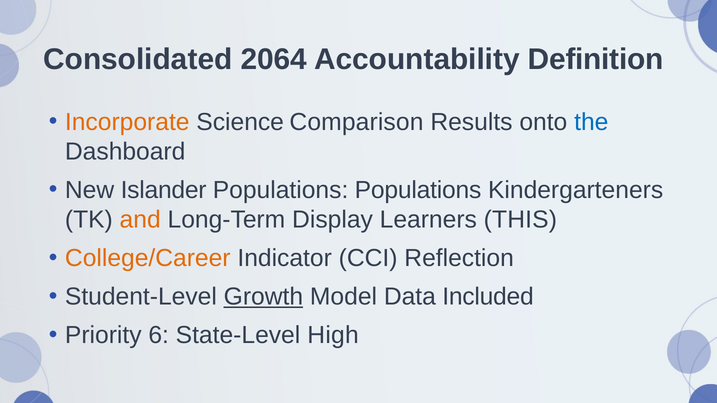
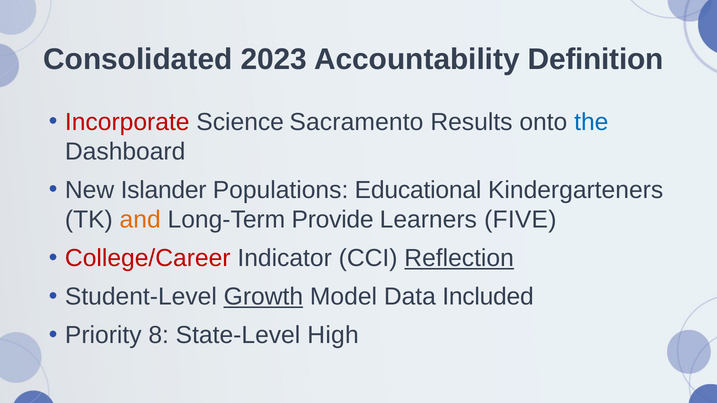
2064: 2064 -> 2023
Incorporate colour: orange -> red
Comparison: Comparison -> Sacramento
Populations Populations: Populations -> Educational
Display: Display -> Provide
THIS: THIS -> FIVE
College/Career colour: orange -> red
Reflection underline: none -> present
6: 6 -> 8
